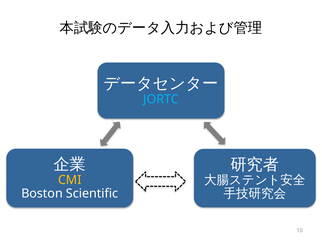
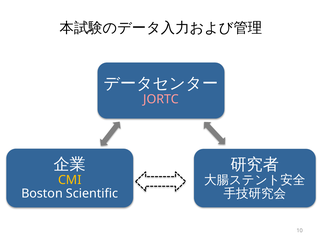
JORTC colour: light blue -> pink
